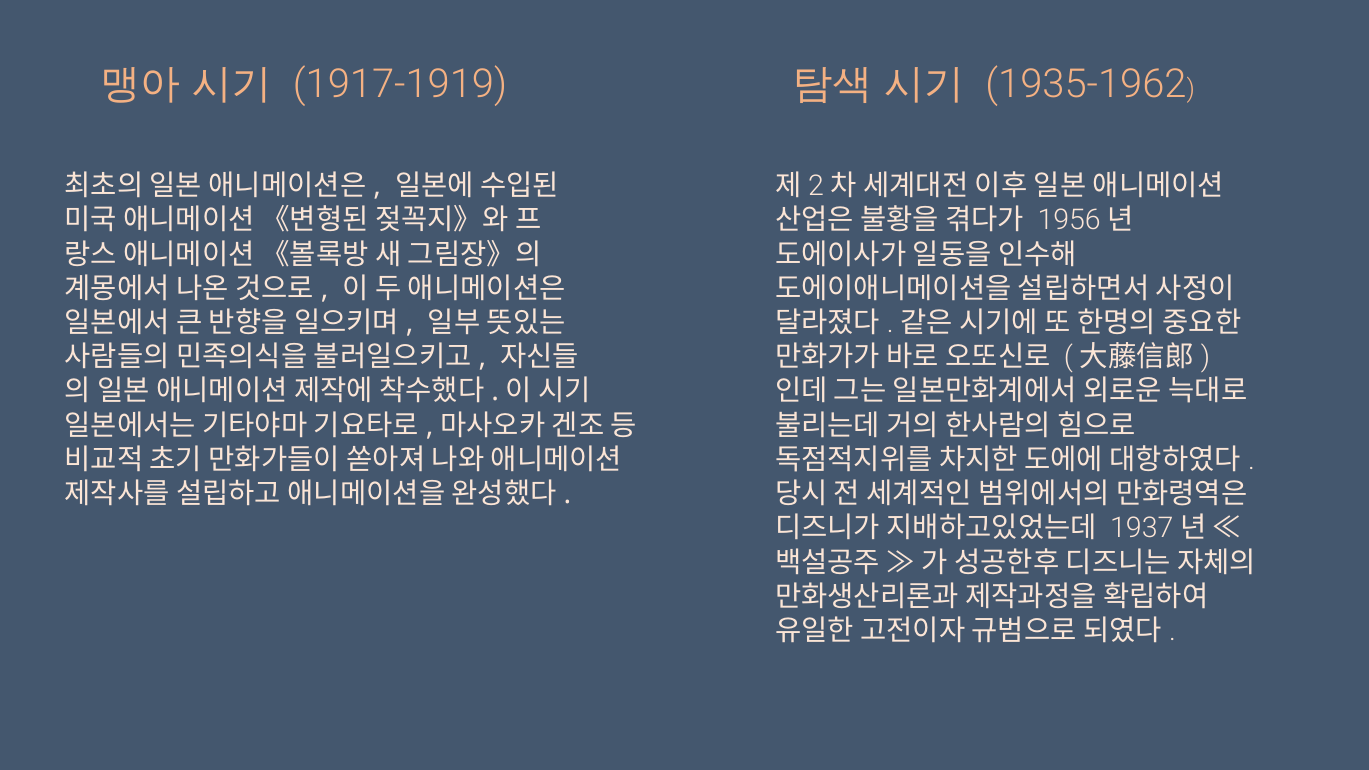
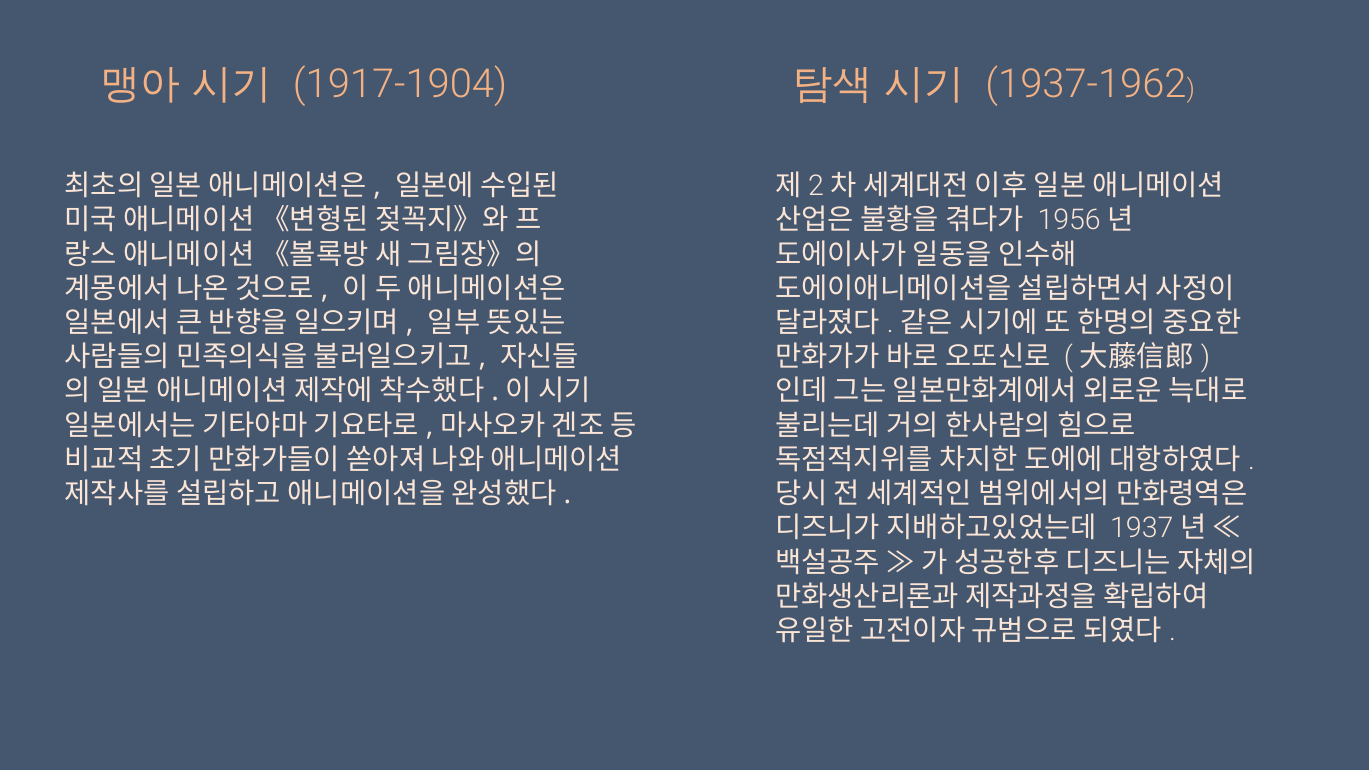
1917-1919: 1917-1919 -> 1917-1904
1935-1962: 1935-1962 -> 1937-1962
